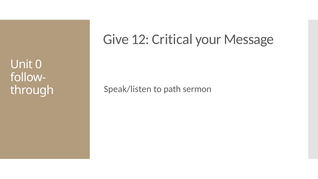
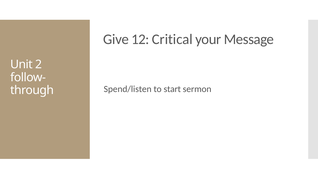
0: 0 -> 2
Speak/listen: Speak/listen -> Spend/listen
path: path -> start
